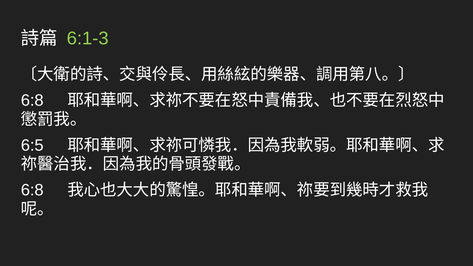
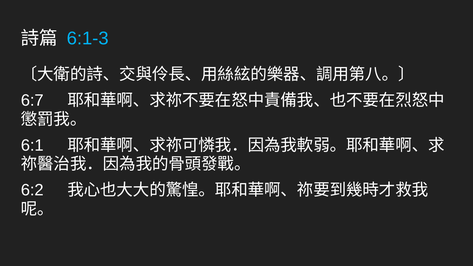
6:1-3 colour: light green -> light blue
6:8 at (32, 100): 6:8 -> 6:7
6:5: 6:5 -> 6:1
6:8 at (32, 190): 6:8 -> 6:2
